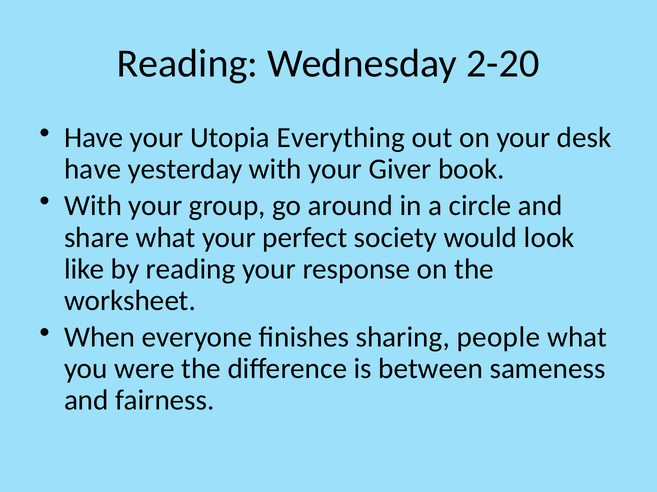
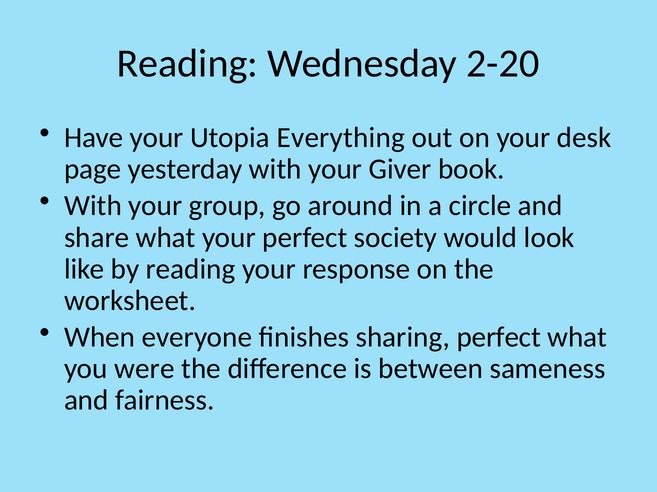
have at (93, 169): have -> page
sharing people: people -> perfect
